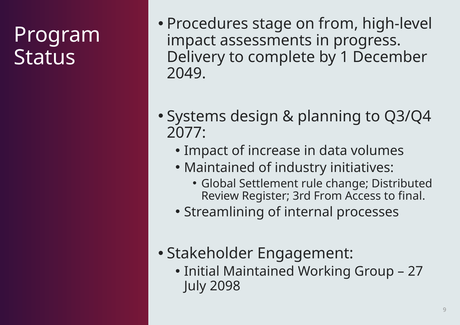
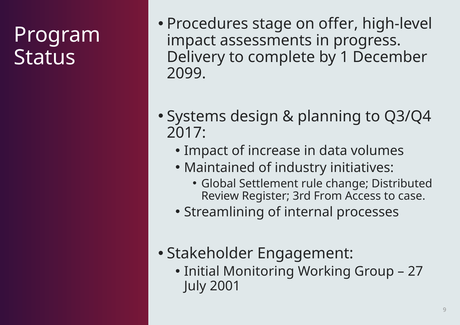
on from: from -> offer
2049: 2049 -> 2099
2077: 2077 -> 2017
final: final -> case
Initial Maintained: Maintained -> Monitoring
2098: 2098 -> 2001
